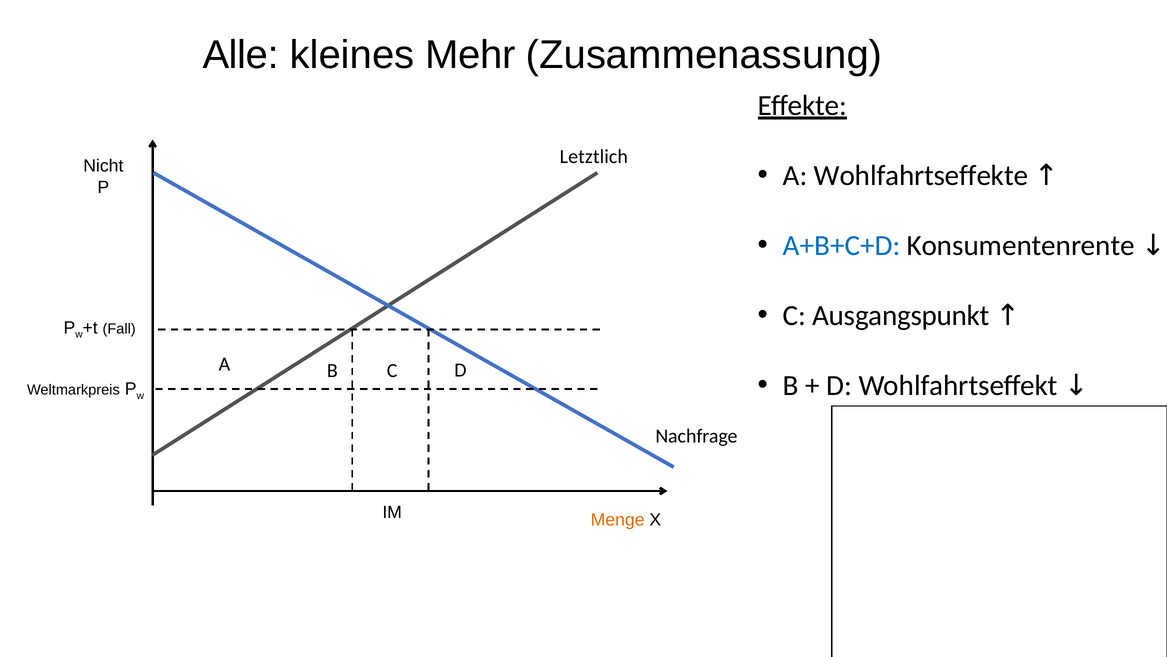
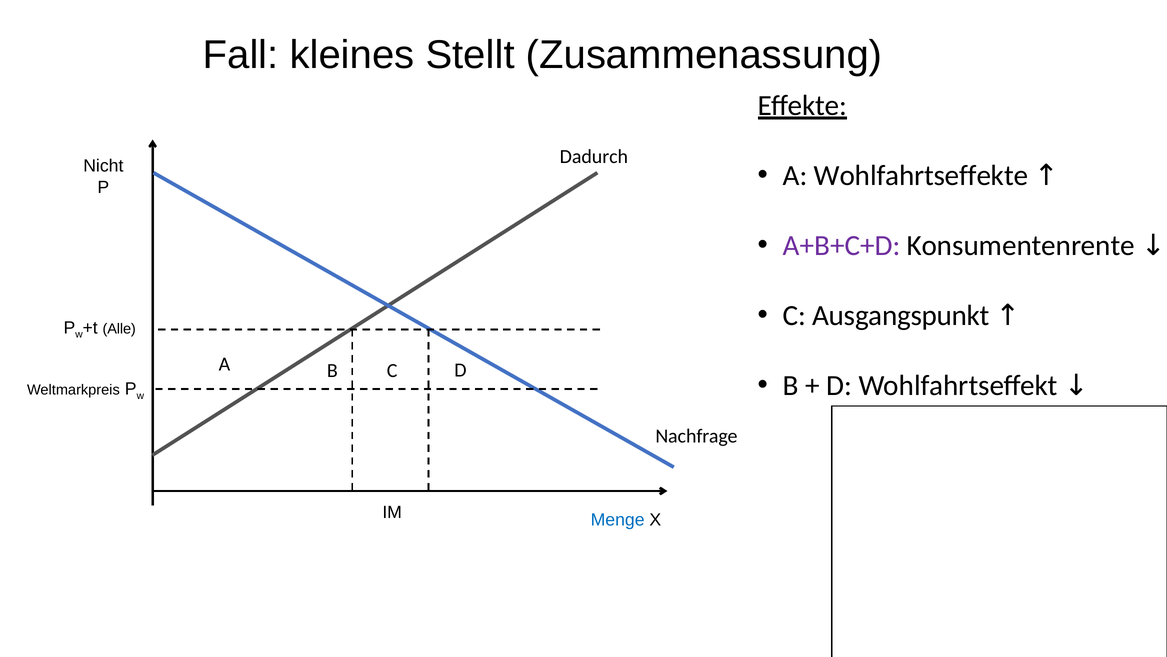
Alle: Alle -> Fall
Mehr: Mehr -> Stellt
Letztlich: Letztlich -> Dadurch
A+B+C+D colour: blue -> purple
Fall: Fall -> Alle
Menge colour: orange -> blue
